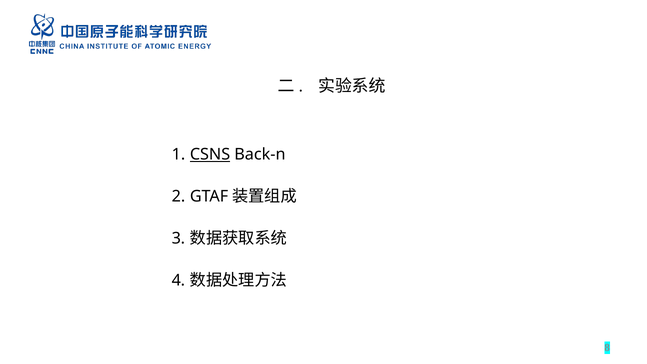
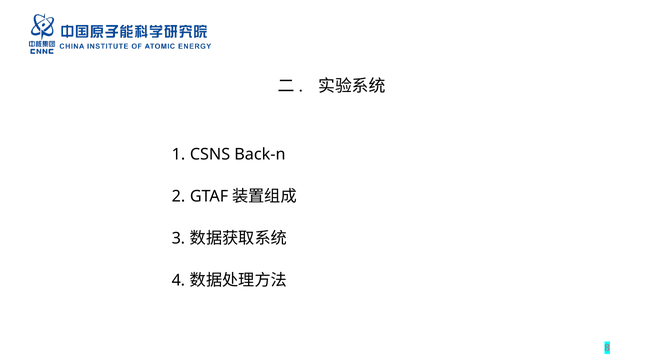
CSNS underline: present -> none
